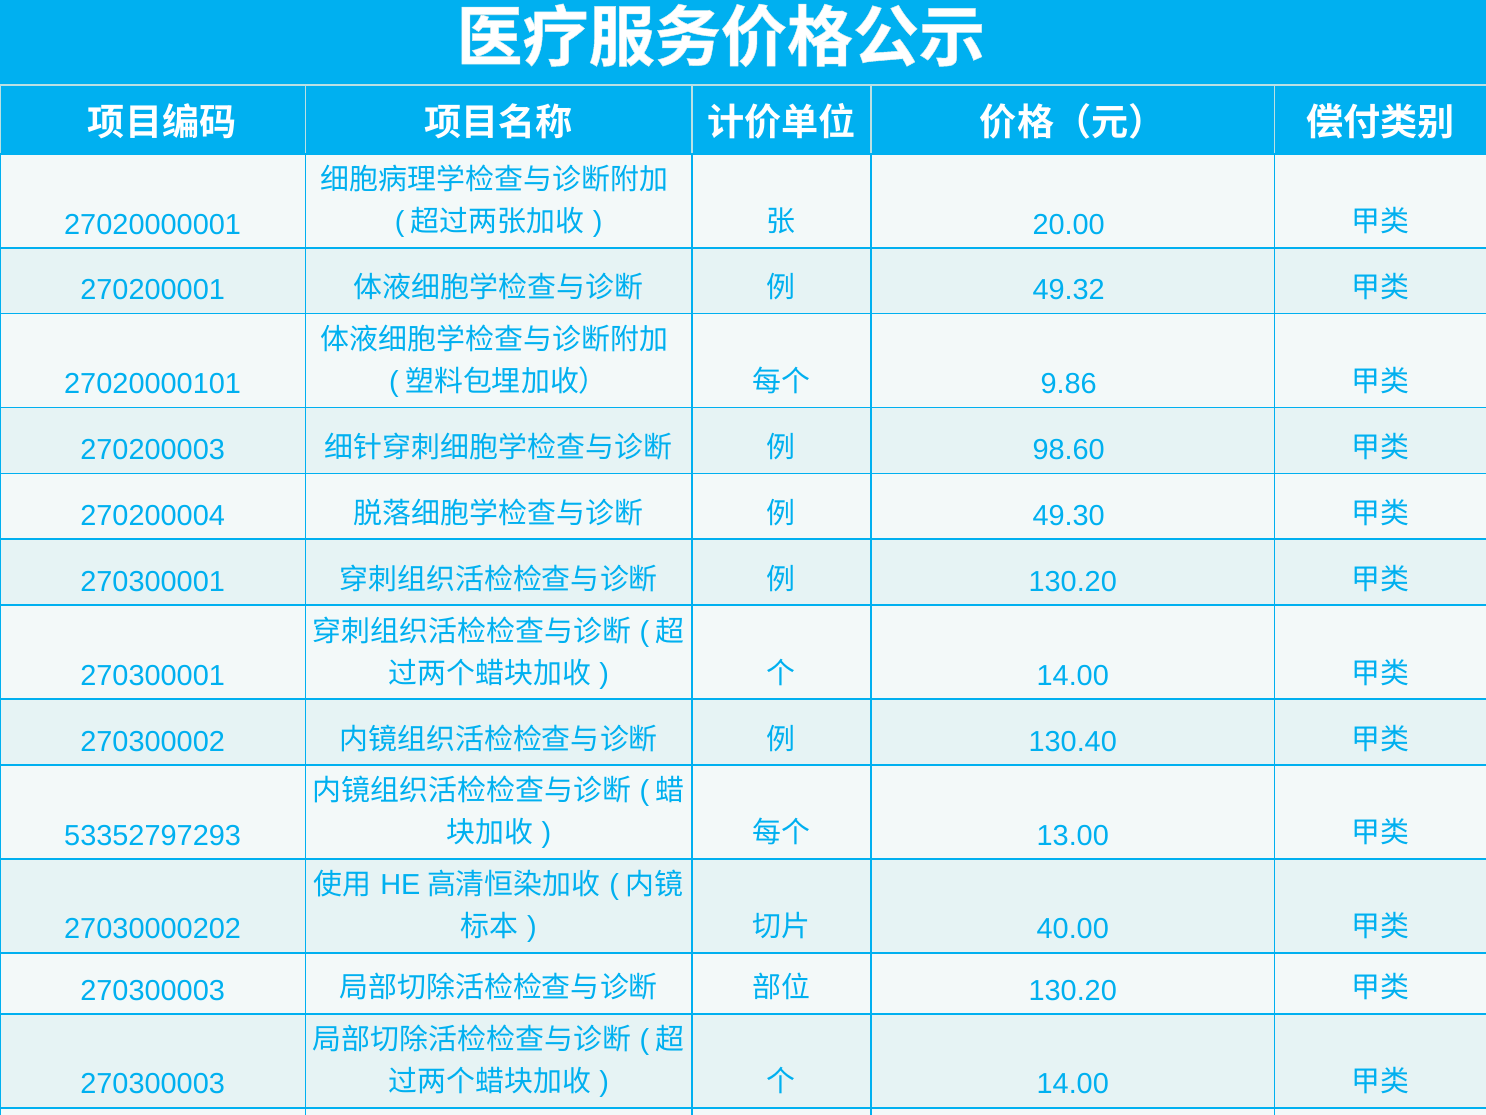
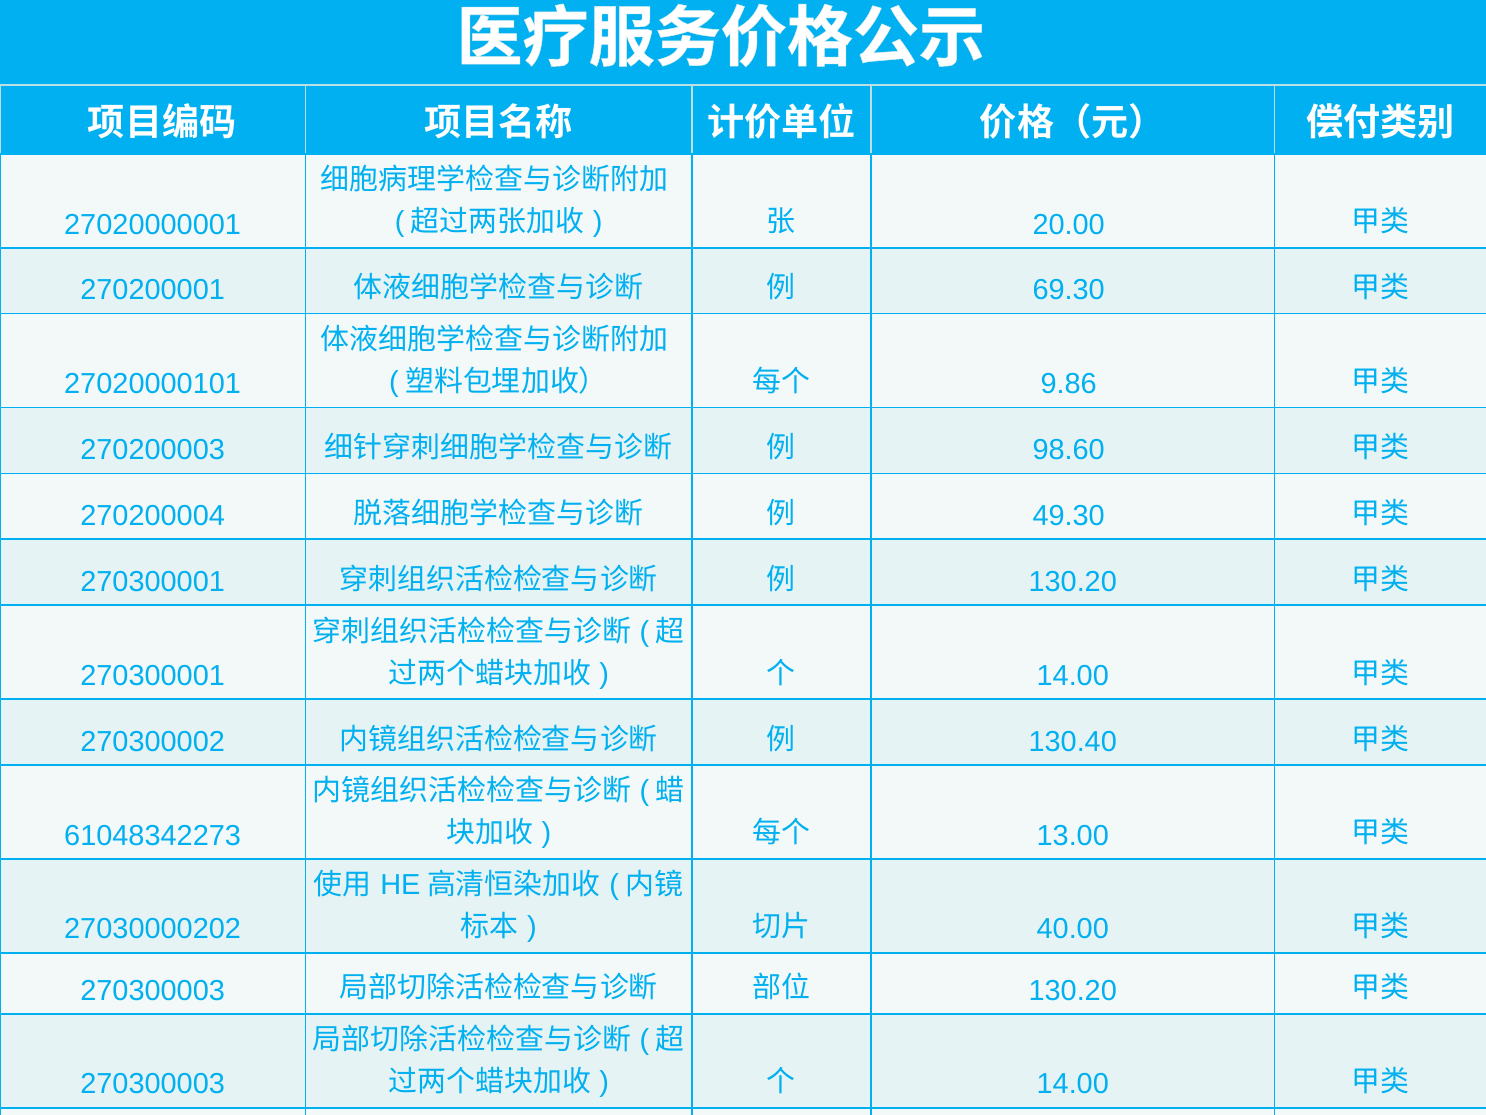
49.32: 49.32 -> 69.30
53352797293: 53352797293 -> 61048342273
